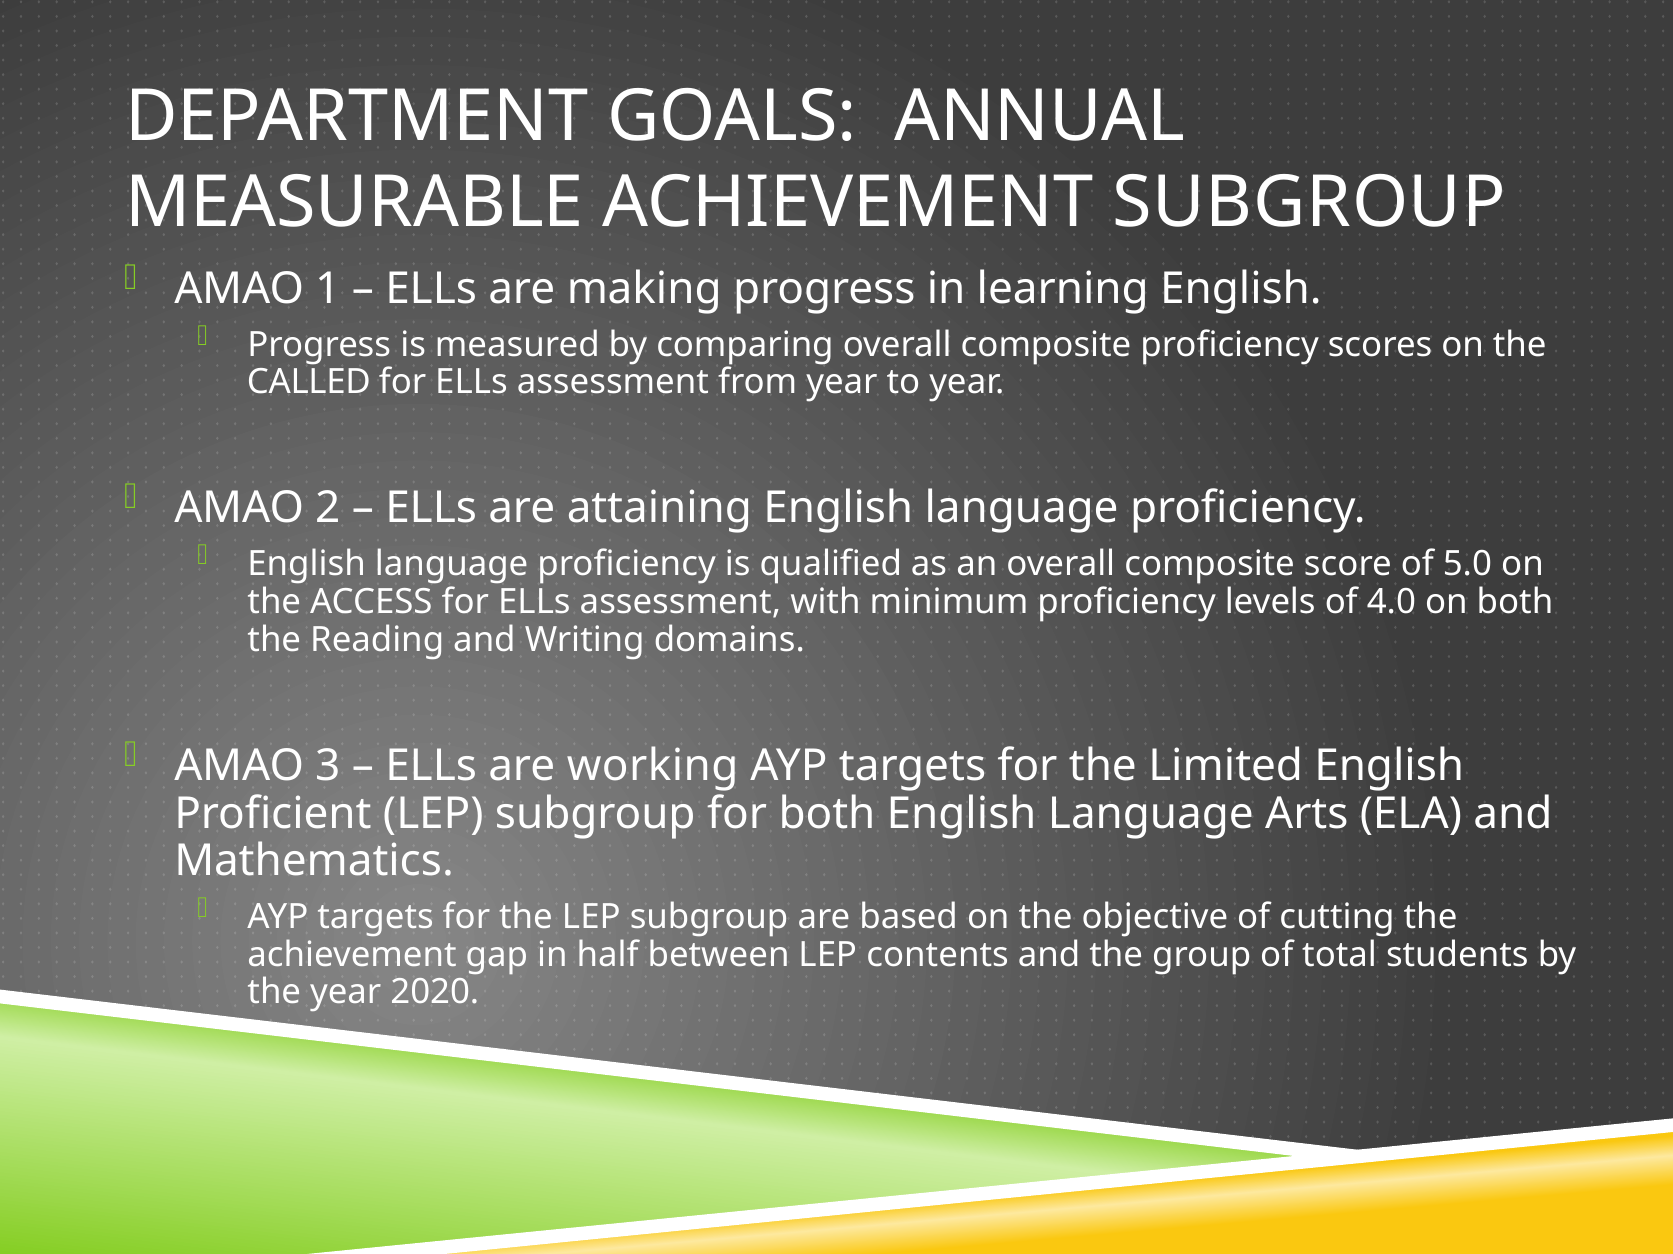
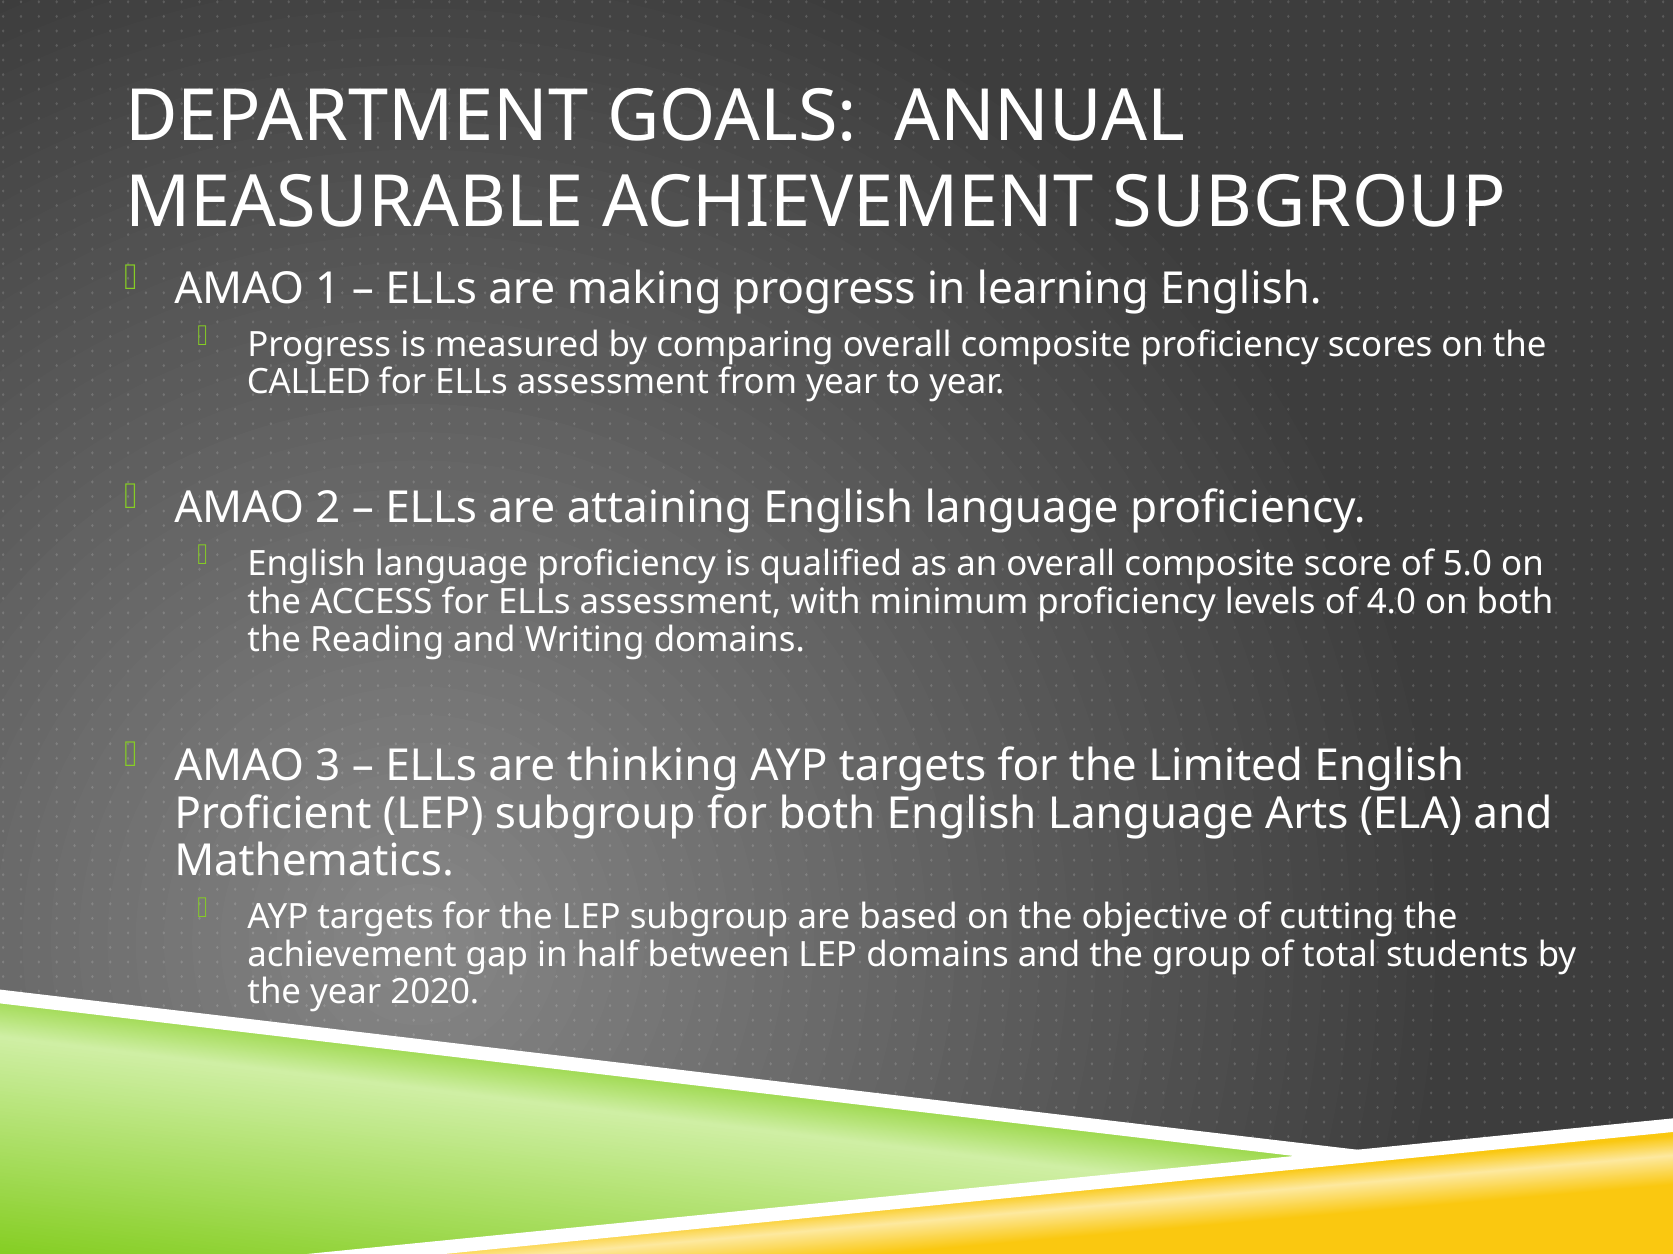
working: working -> thinking
LEP contents: contents -> domains
